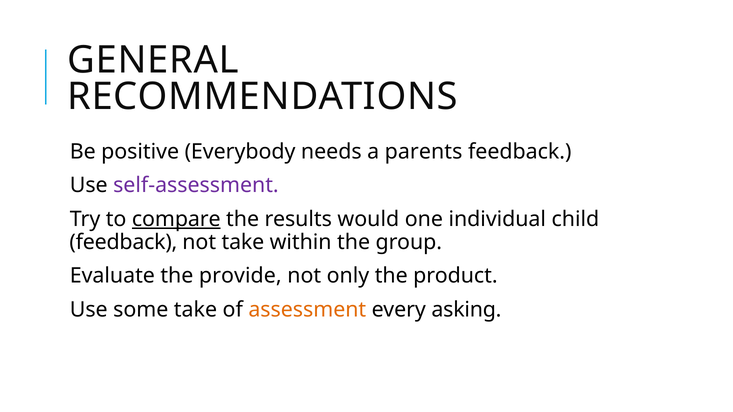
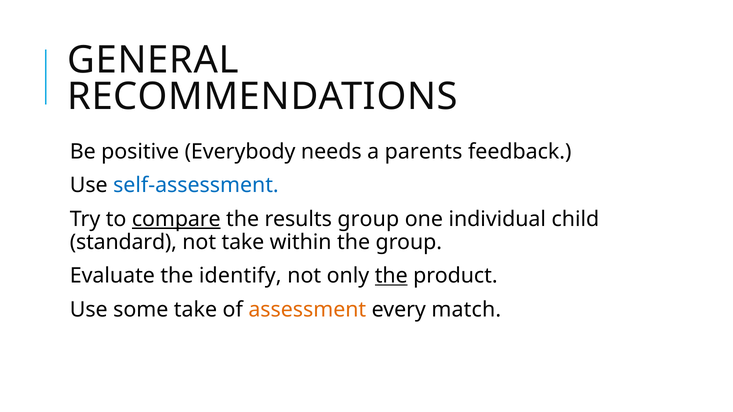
self-assessment colour: purple -> blue
results would: would -> group
feedback at (123, 242): feedback -> standard
provide: provide -> identify
the at (391, 276) underline: none -> present
asking: asking -> match
